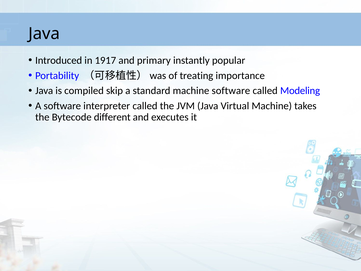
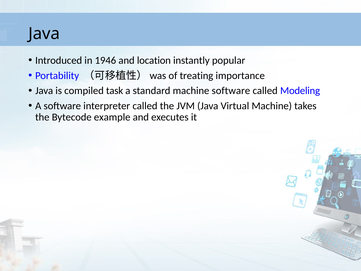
1917: 1917 -> 1946
primary: primary -> location
skip: skip -> task
different: different -> example
